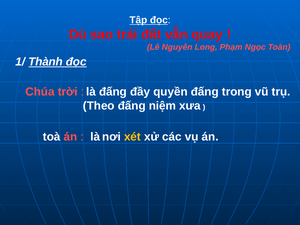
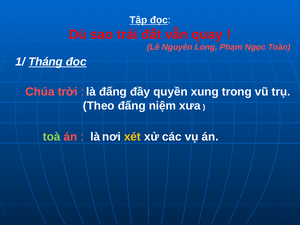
Thành: Thành -> Tháng
quyền đấng: đấng -> xung
toà colour: white -> light green
